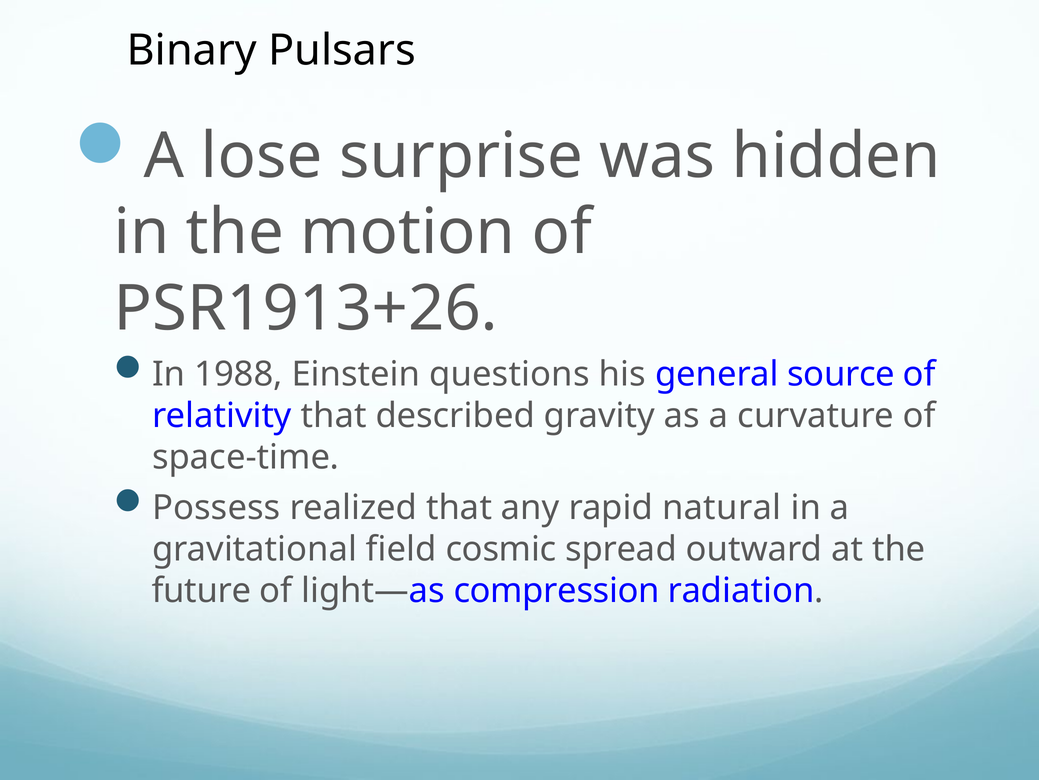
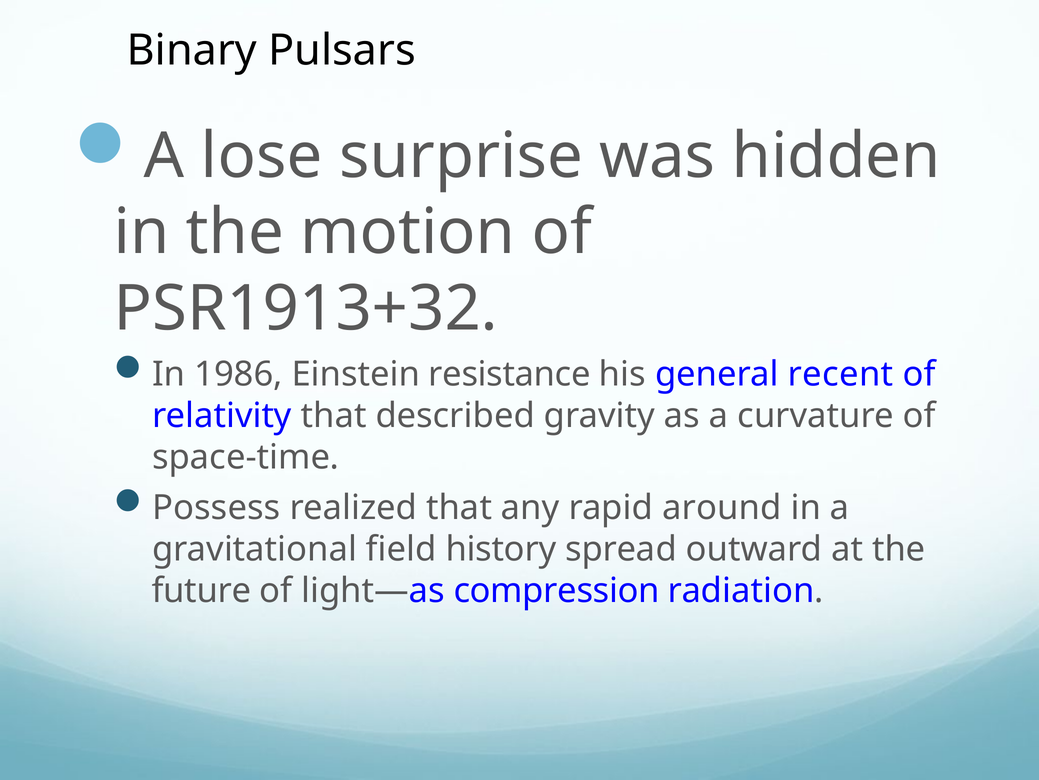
PSR1913+26: PSR1913+26 -> PSR1913+32
1988: 1988 -> 1986
questions: questions -> resistance
source: source -> recent
natural: natural -> around
cosmic: cosmic -> history
